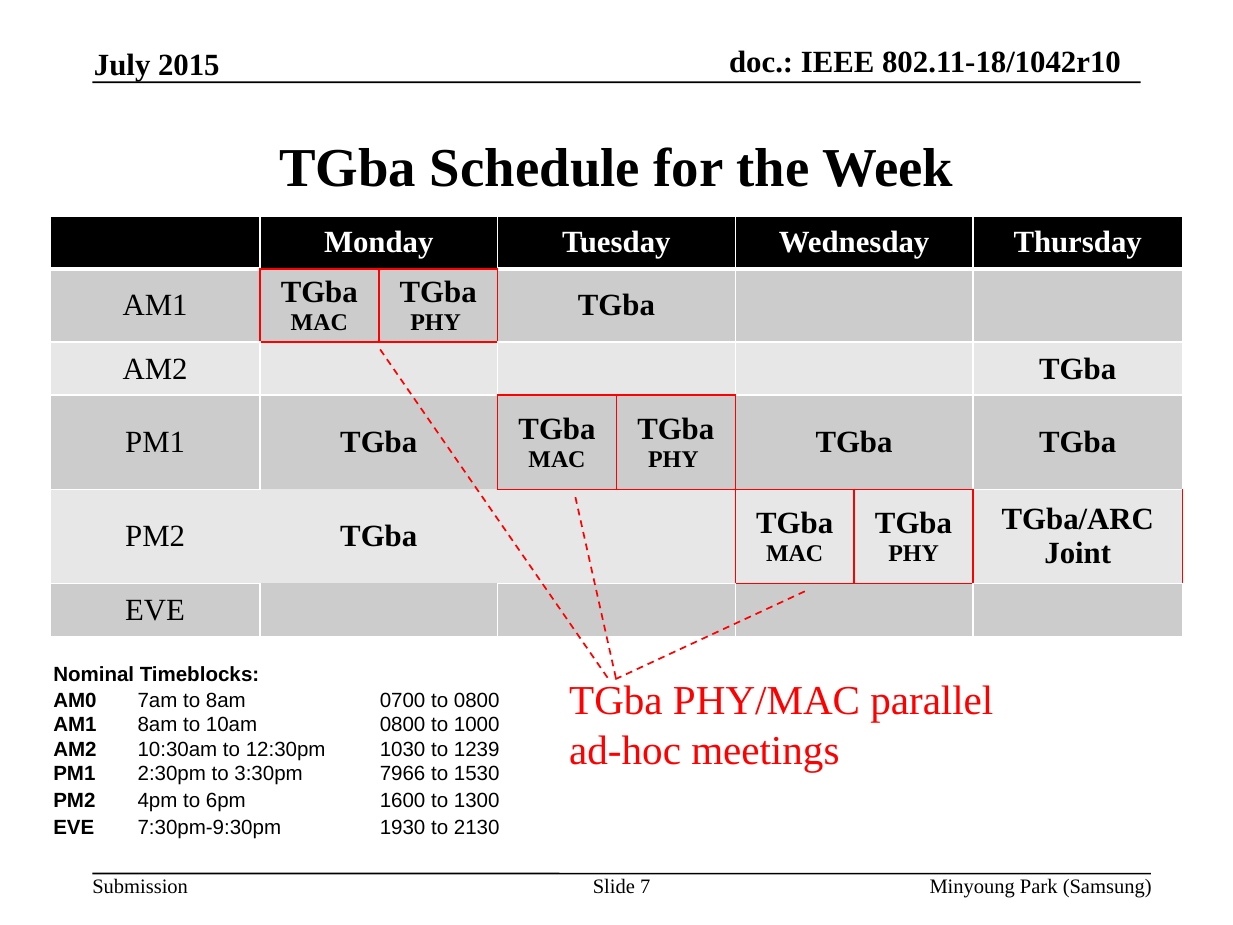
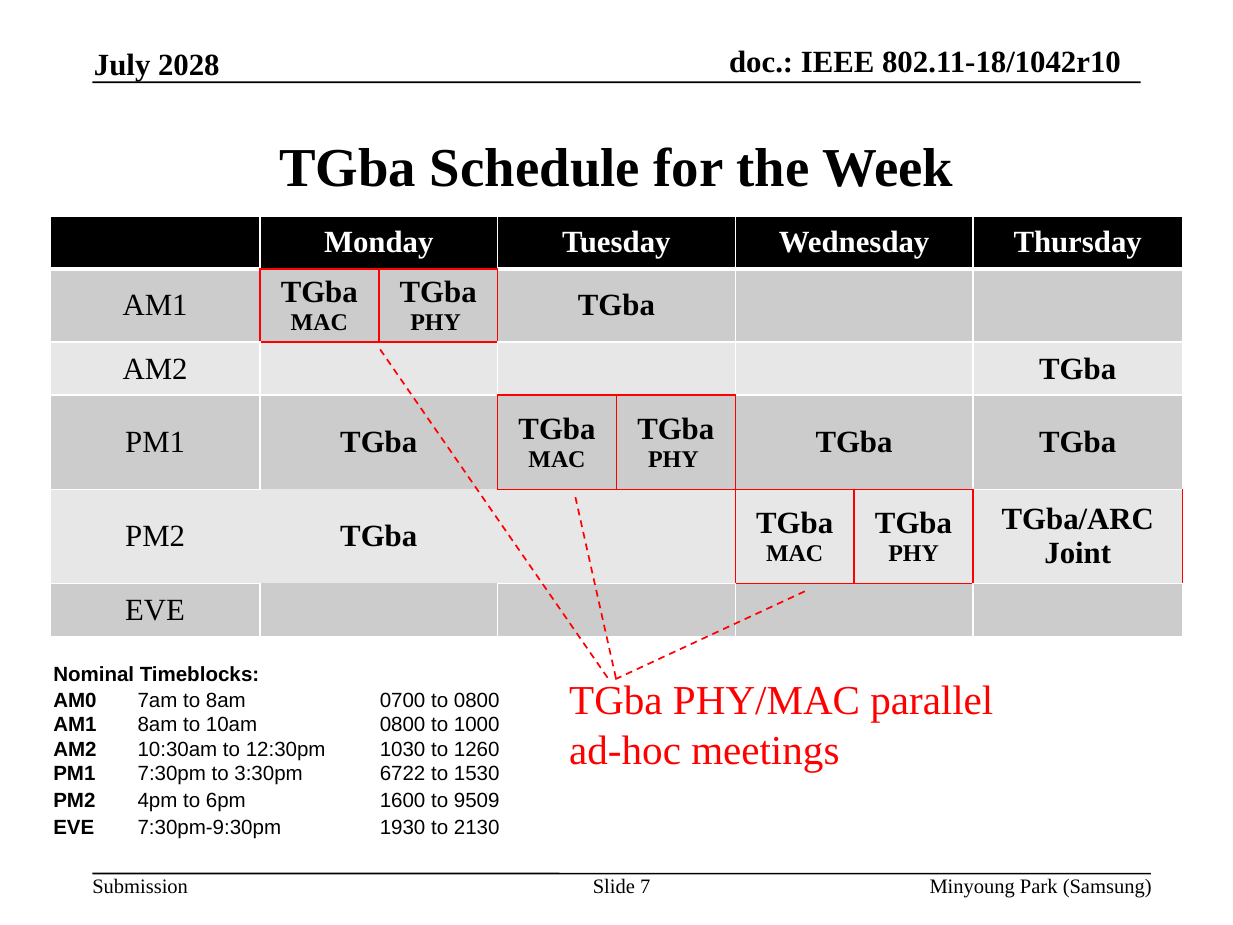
2015: 2015 -> 2028
1239: 1239 -> 1260
2:30pm: 2:30pm -> 7:30pm
7966: 7966 -> 6722
1300: 1300 -> 9509
